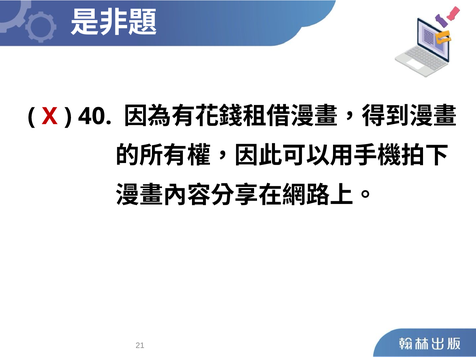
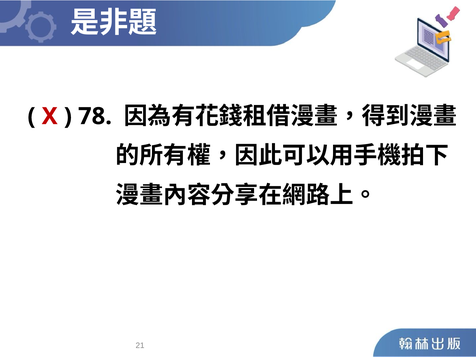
40: 40 -> 78
